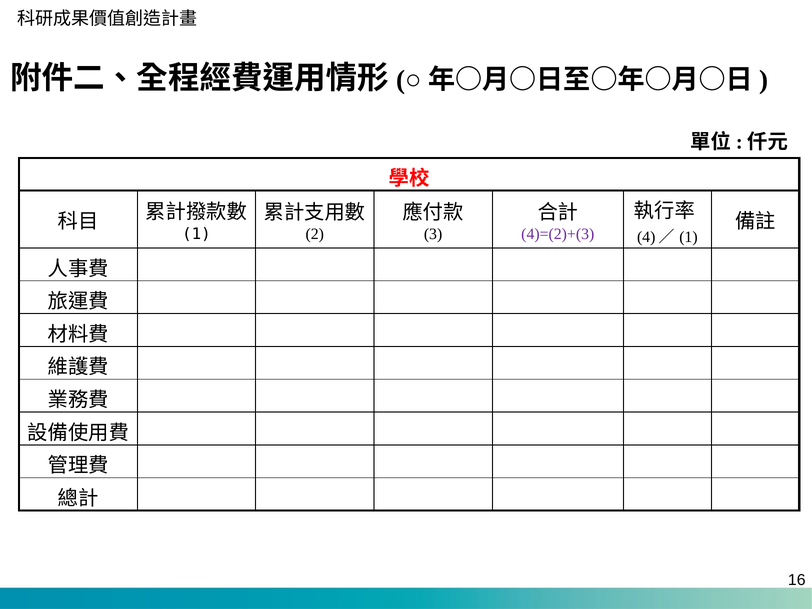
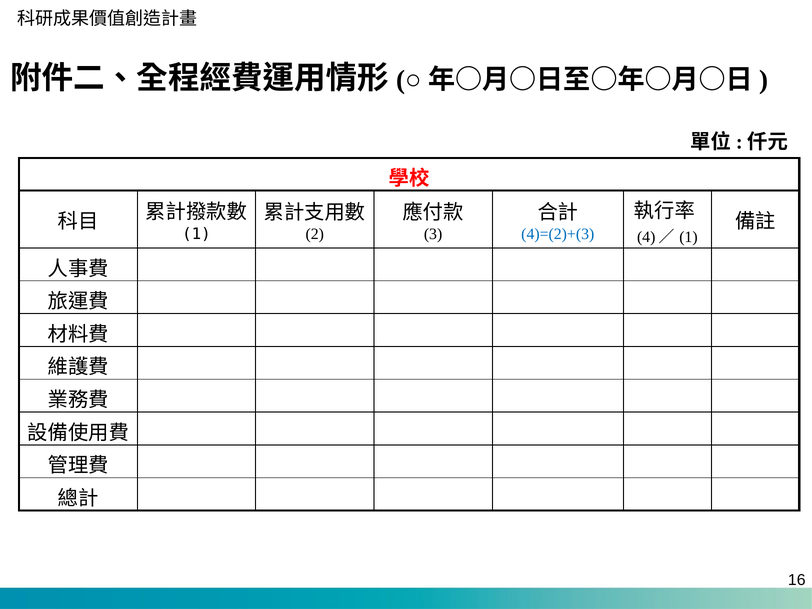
4)=(2)+(3 colour: purple -> blue
